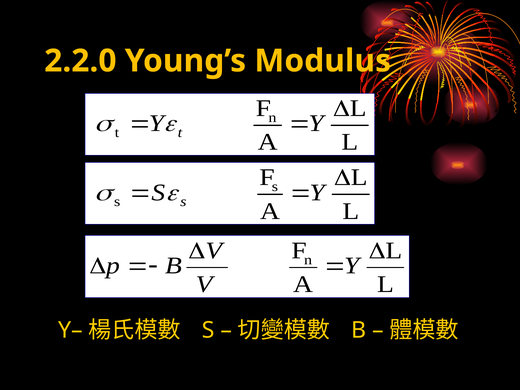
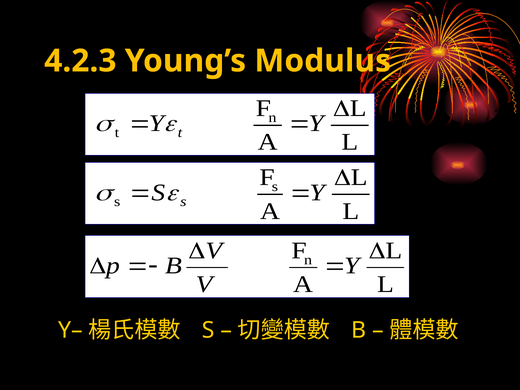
2.2.0: 2.2.0 -> 4.2.3
